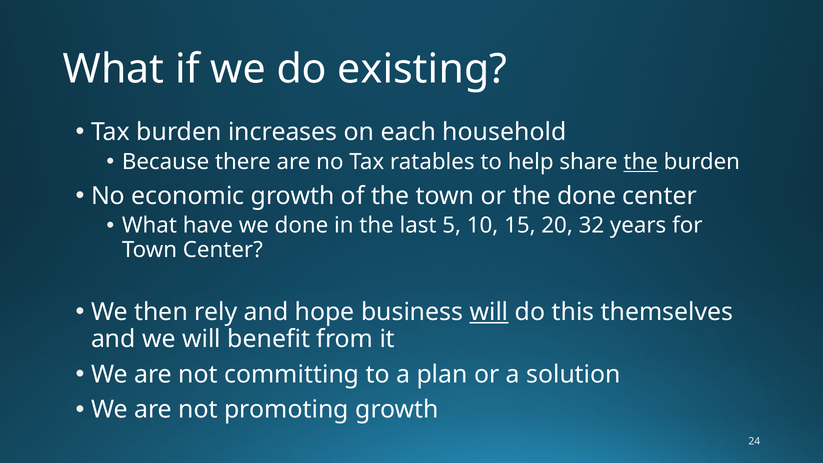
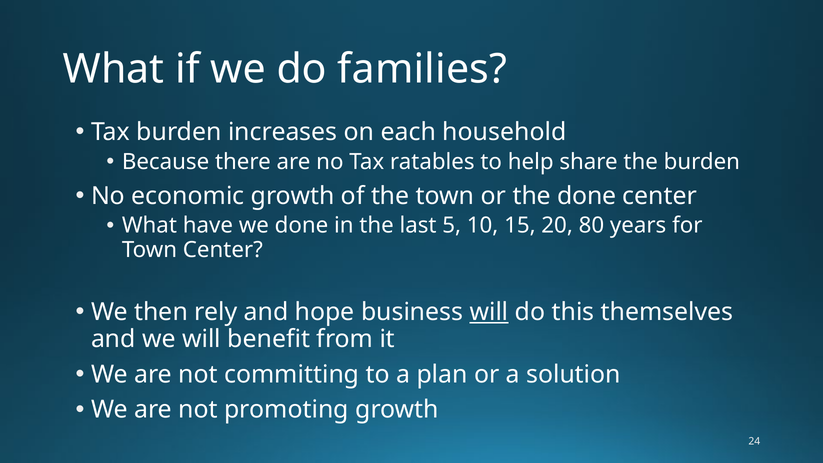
existing: existing -> families
the at (641, 162) underline: present -> none
32: 32 -> 80
